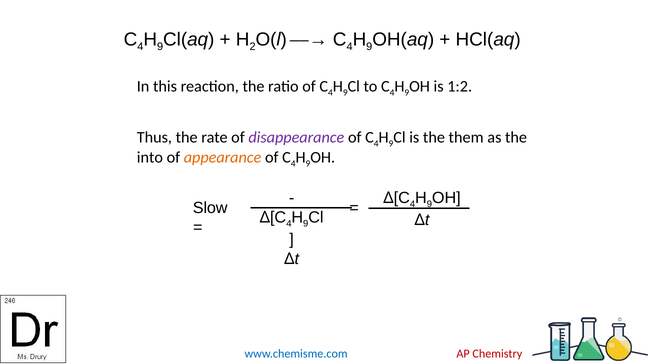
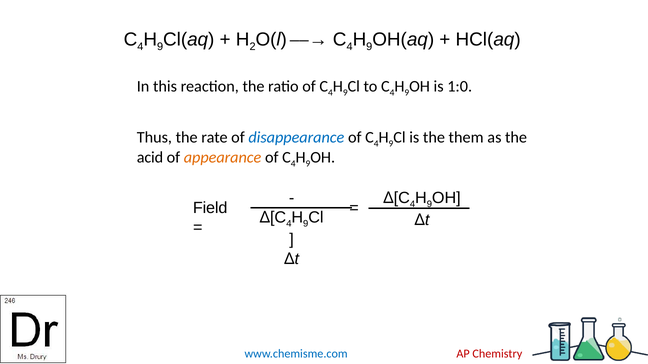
1:2: 1:2 -> 1:0
disappearance colour: purple -> blue
into: into -> acid
Slow: Slow -> Field
